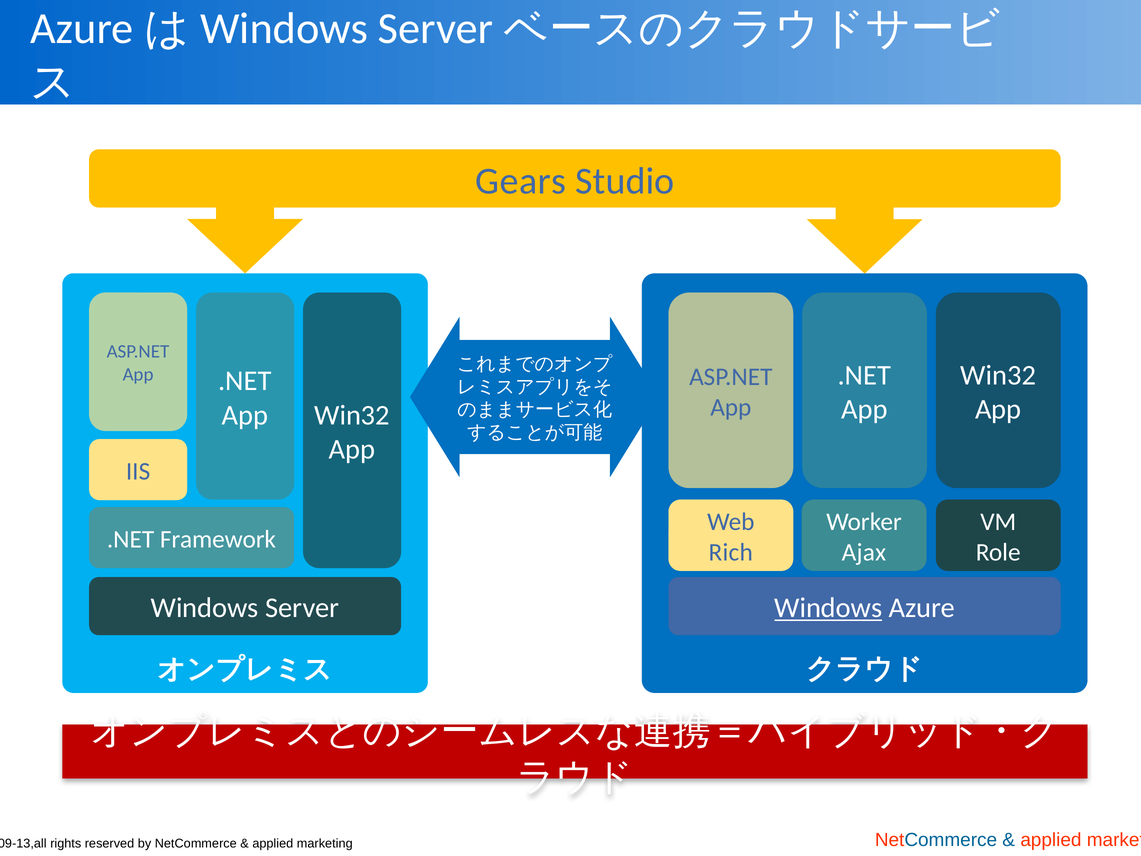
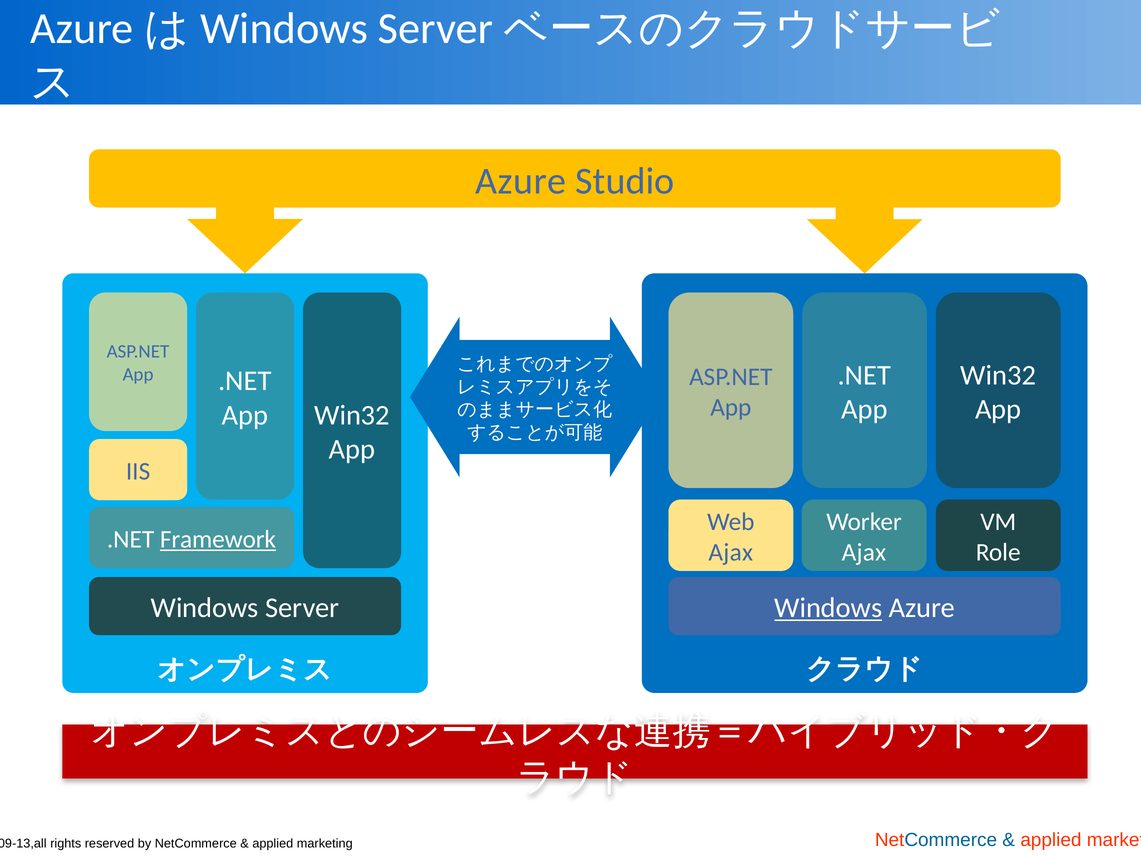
Gears at (521, 181): Gears -> Azure
Framework underline: none -> present
Rich at (731, 552): Rich -> Ajax
